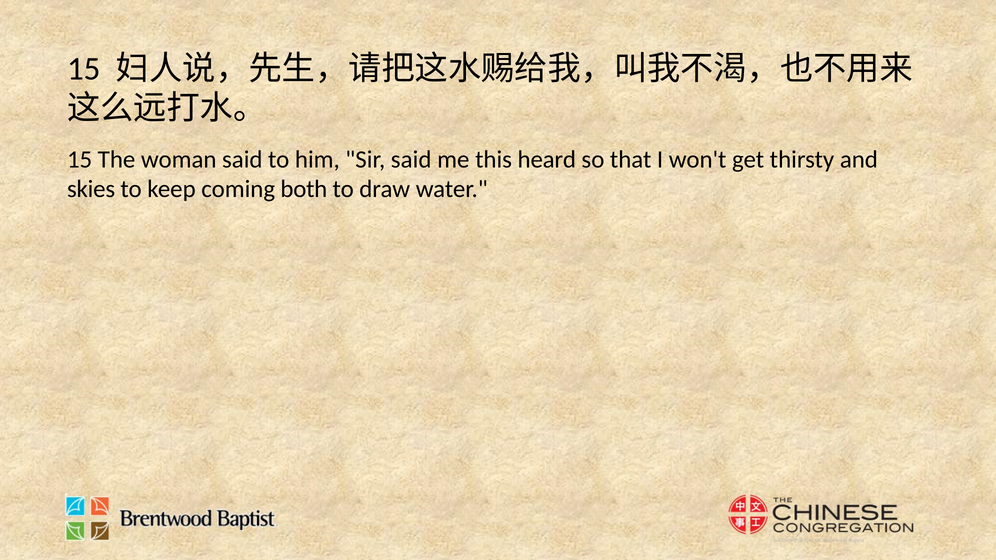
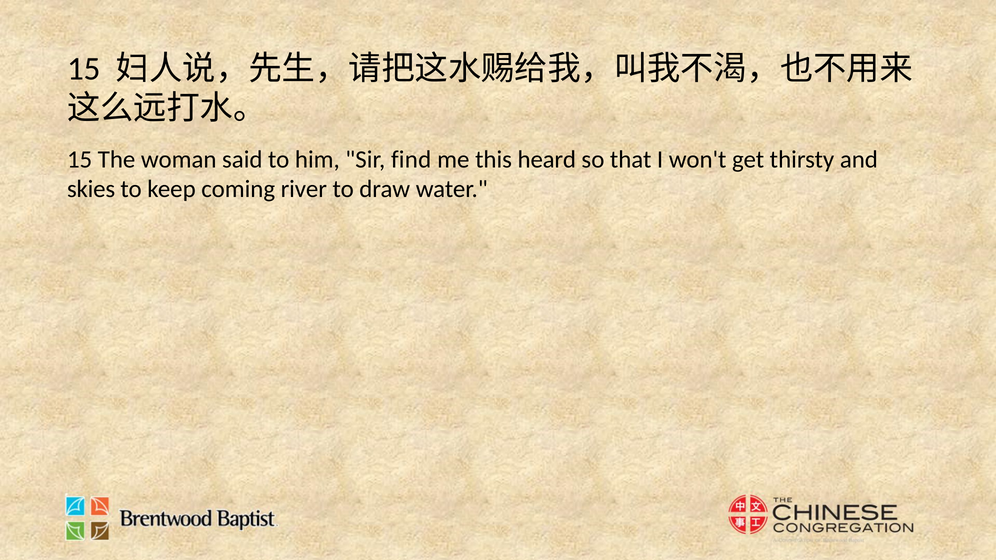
Sir said: said -> find
both: both -> river
